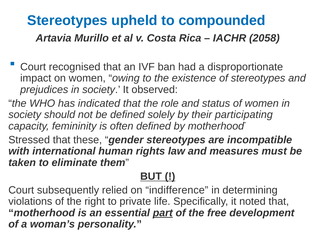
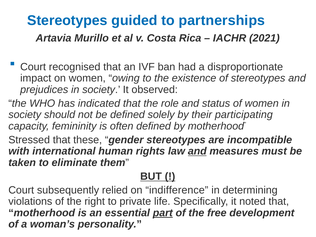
upheld: upheld -> guided
compounded: compounded -> partnerships
2058: 2058 -> 2021
and at (197, 151) underline: none -> present
